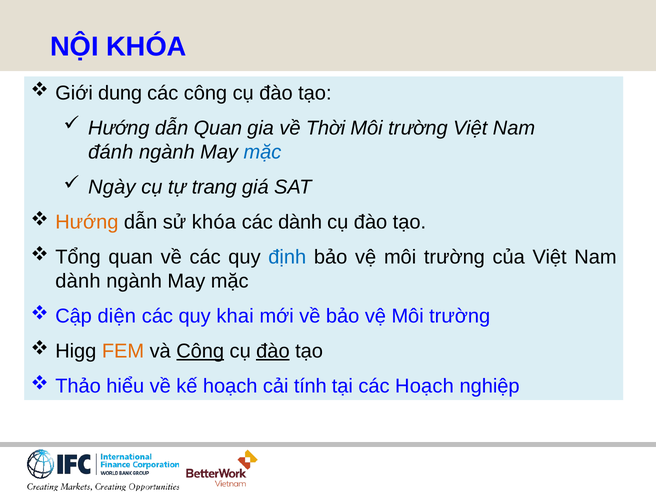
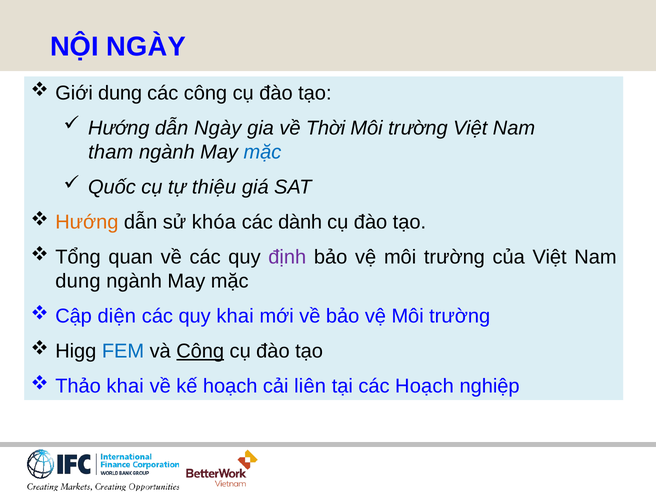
NỘI KHÓA: KHÓA -> NGÀY
dẫn Quan: Quan -> Ngày
đánh: đánh -> tham
Ngày: Ngày -> Quốc
trang: trang -> thiệu
định colour: blue -> purple
dành at (78, 281): dành -> dung
FEM colour: orange -> blue
đào at (273, 351) underline: present -> none
Thảo hiểu: hiểu -> khai
tính: tính -> liên
